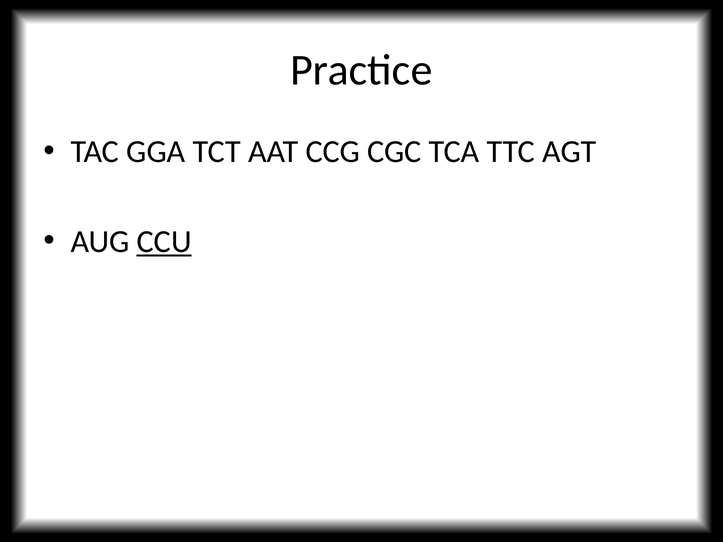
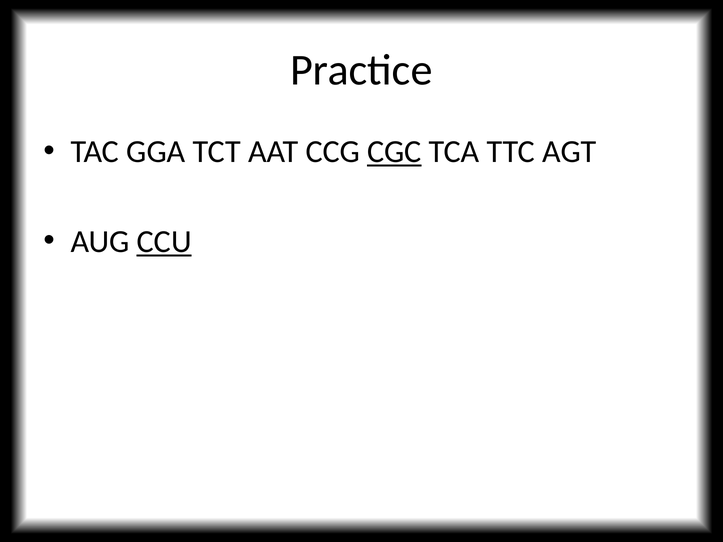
CGC underline: none -> present
